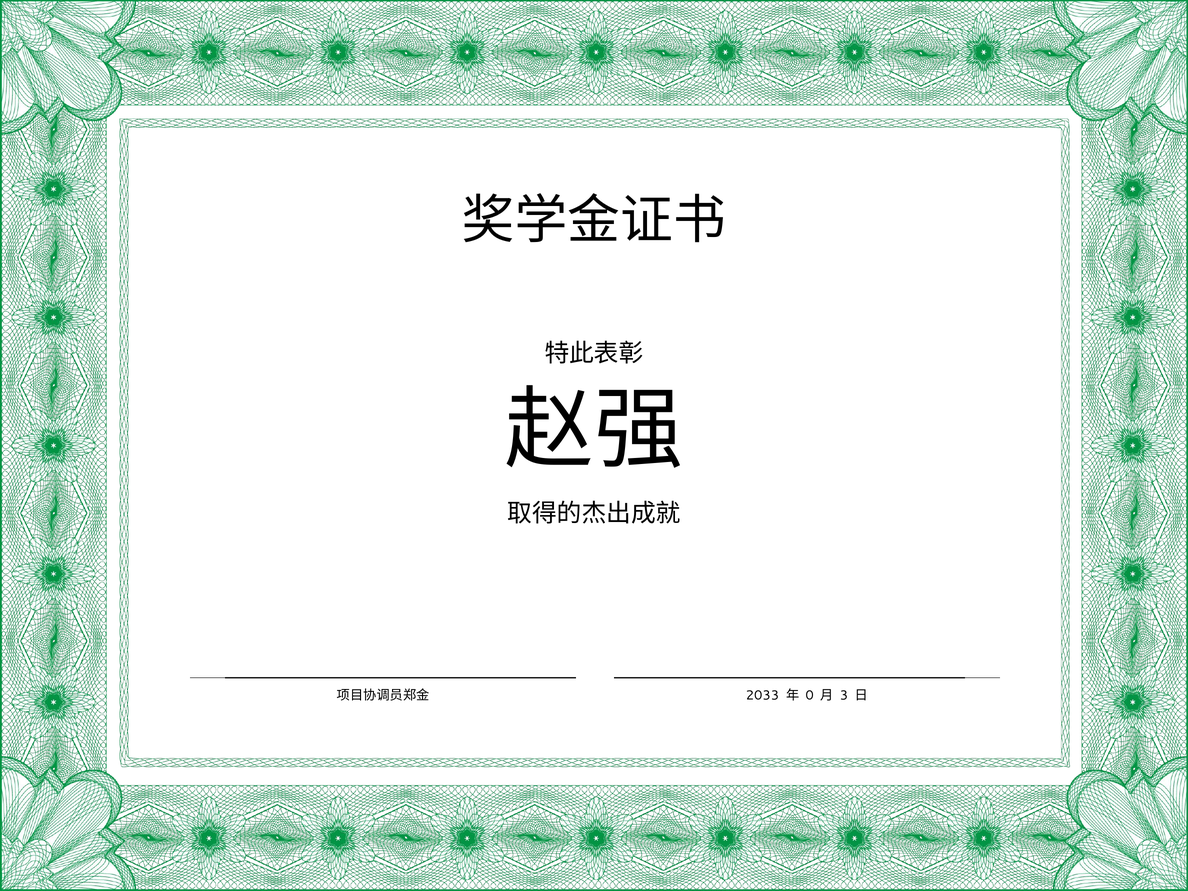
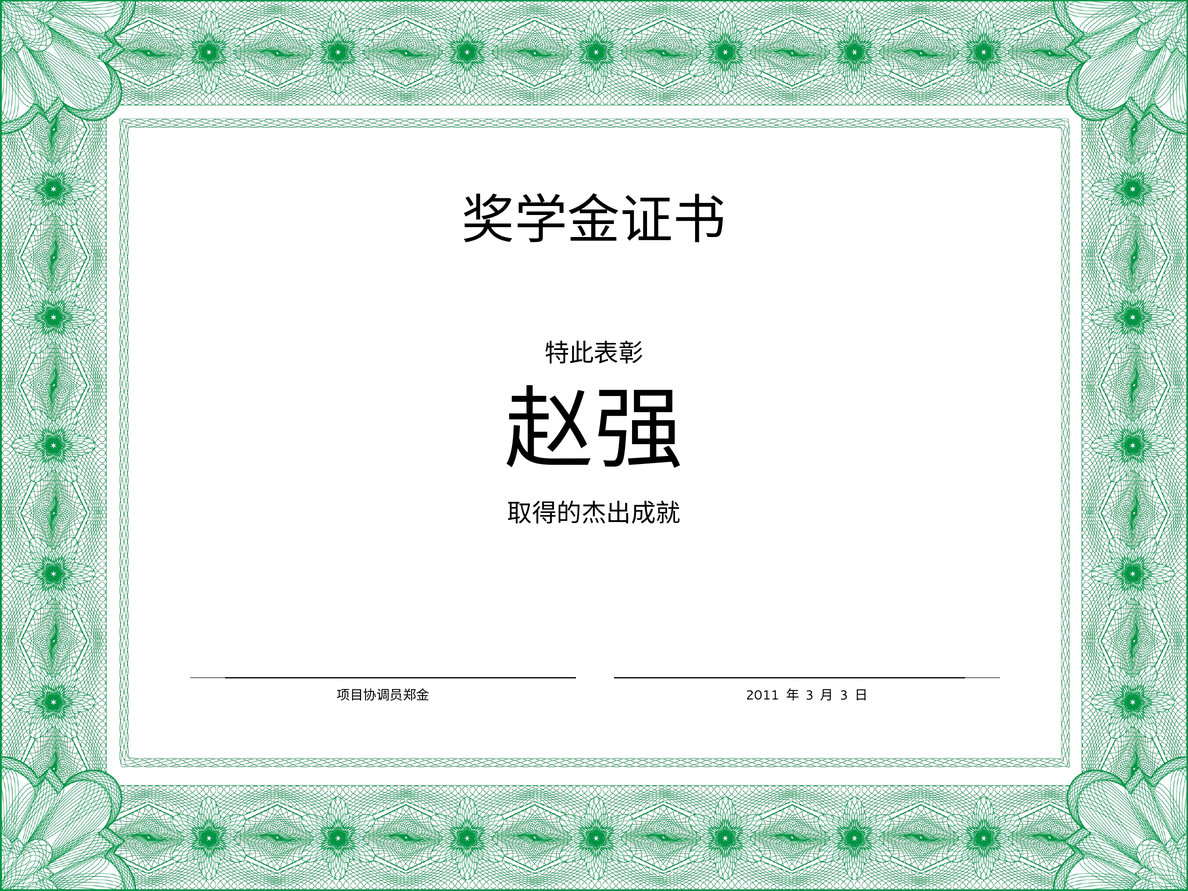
2033: 2033 -> 2011
0 at (810, 695): 0 -> 3
